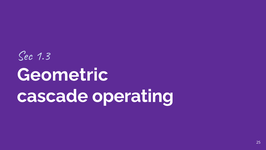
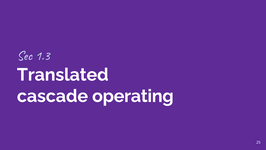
Geometric: Geometric -> Translated
